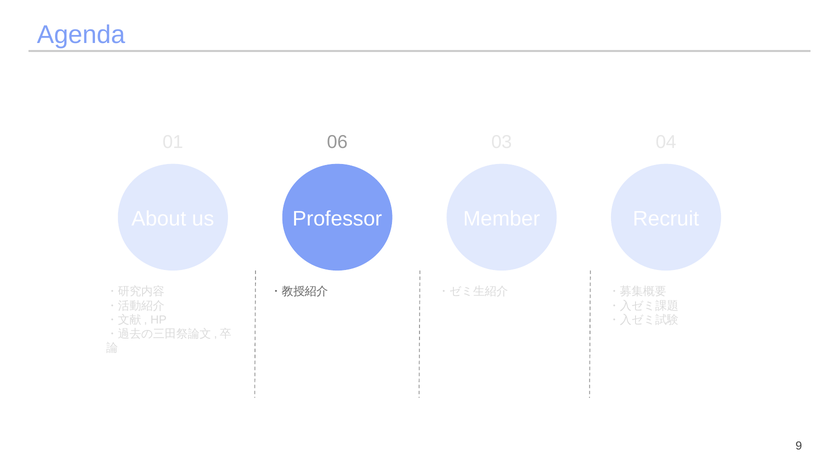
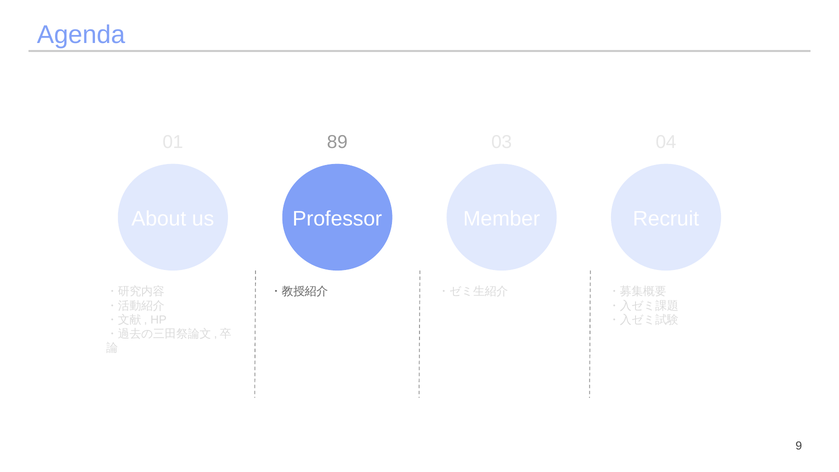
06: 06 -> 89
